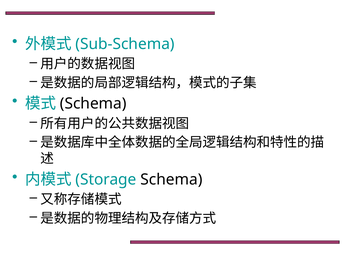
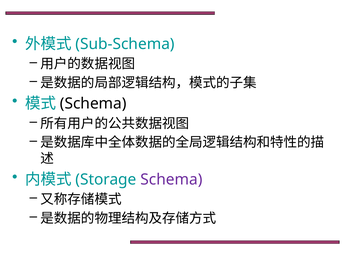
Schema at (171, 179) colour: black -> purple
